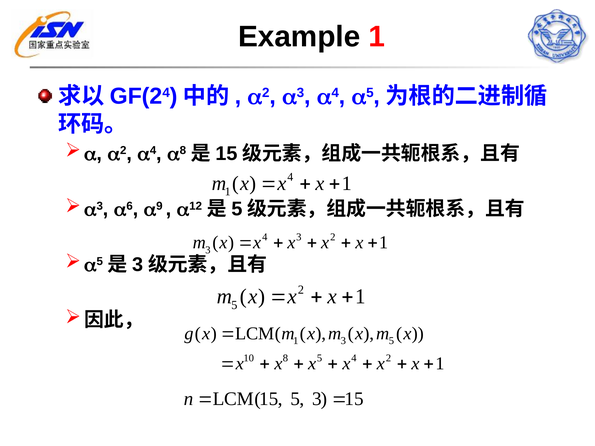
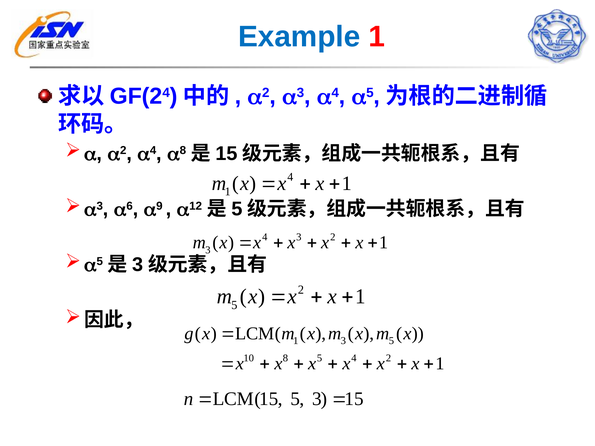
Example colour: black -> blue
